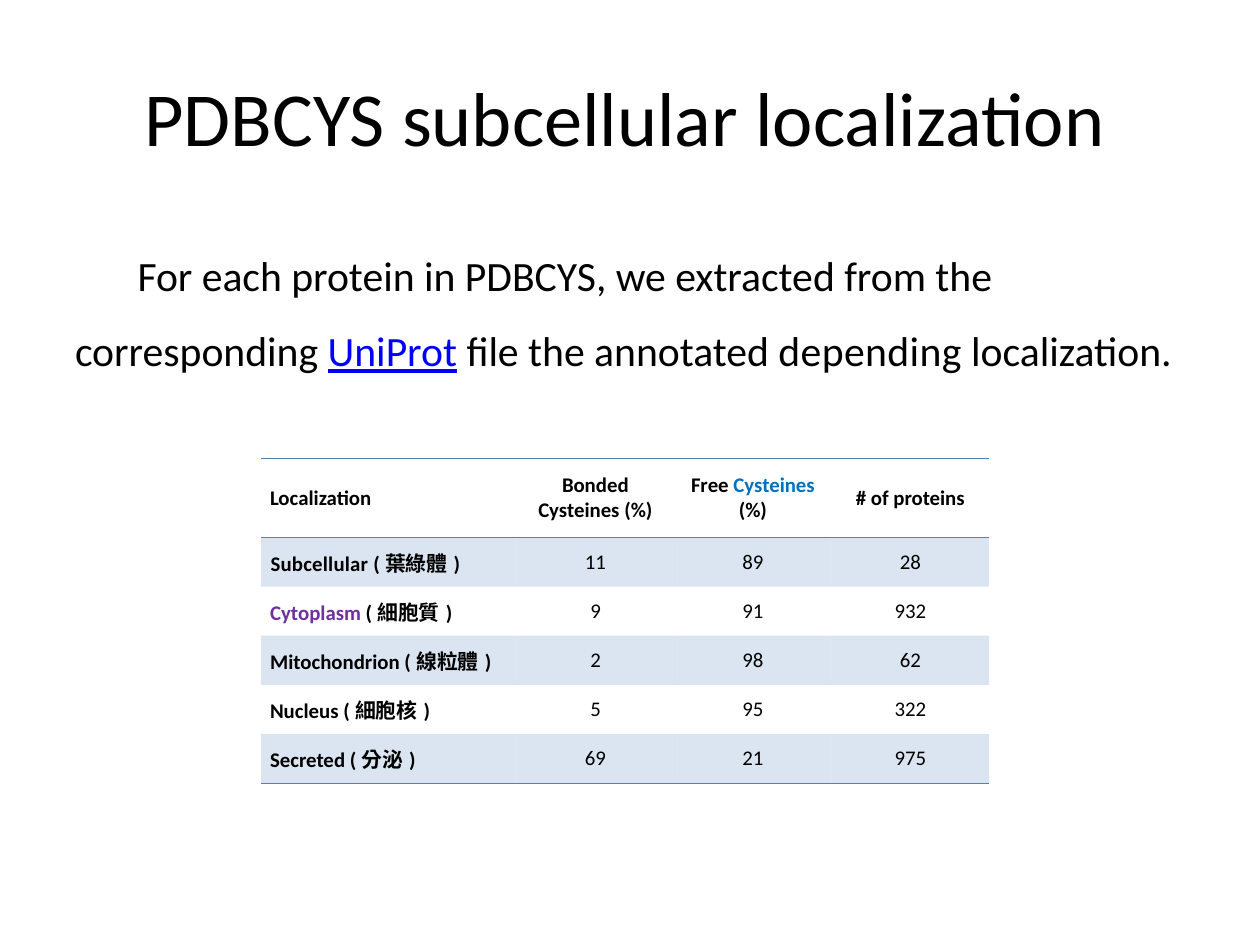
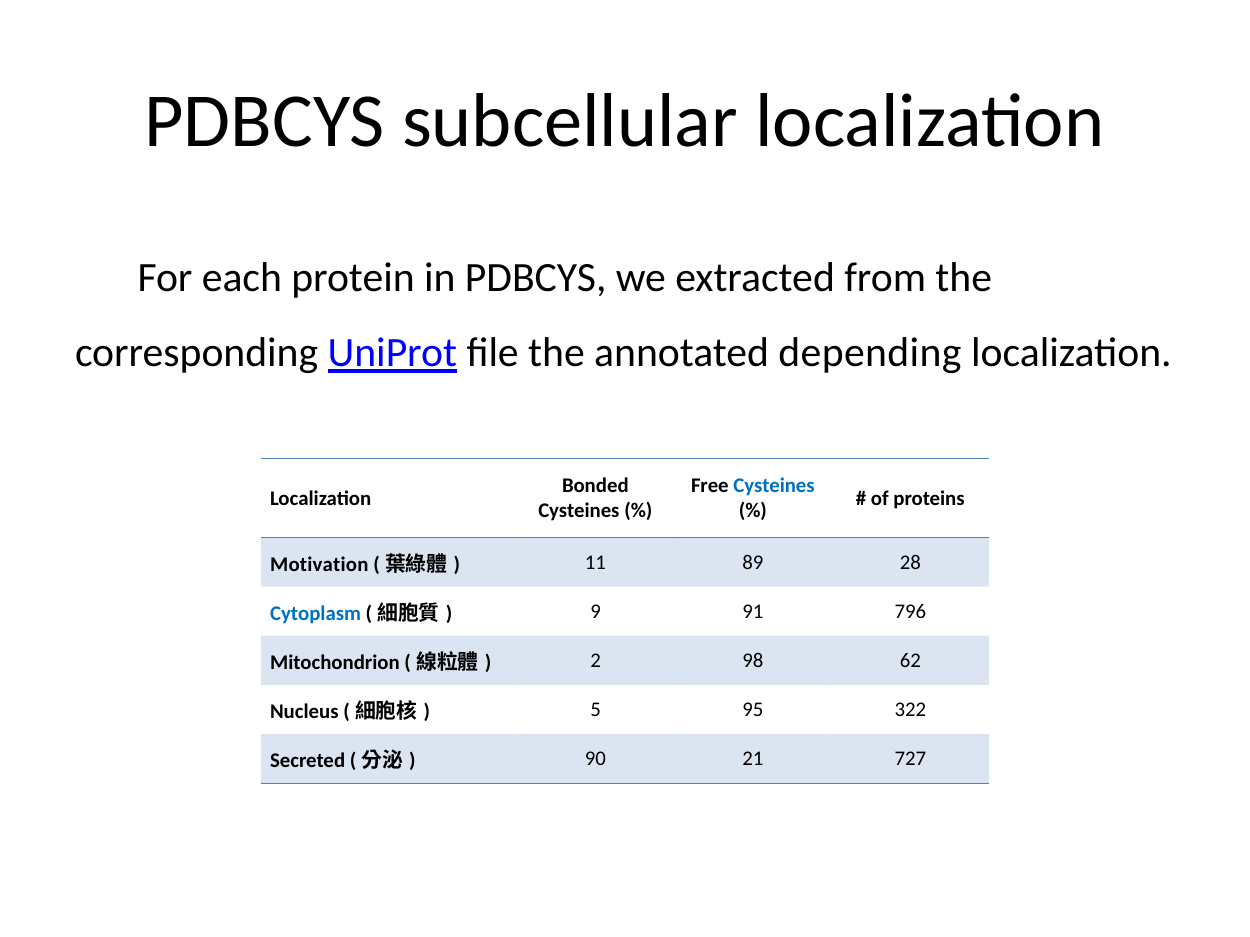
Subcellular at (319, 564): Subcellular -> Motivation
Cytoplasm colour: purple -> blue
932: 932 -> 796
69: 69 -> 90
975: 975 -> 727
